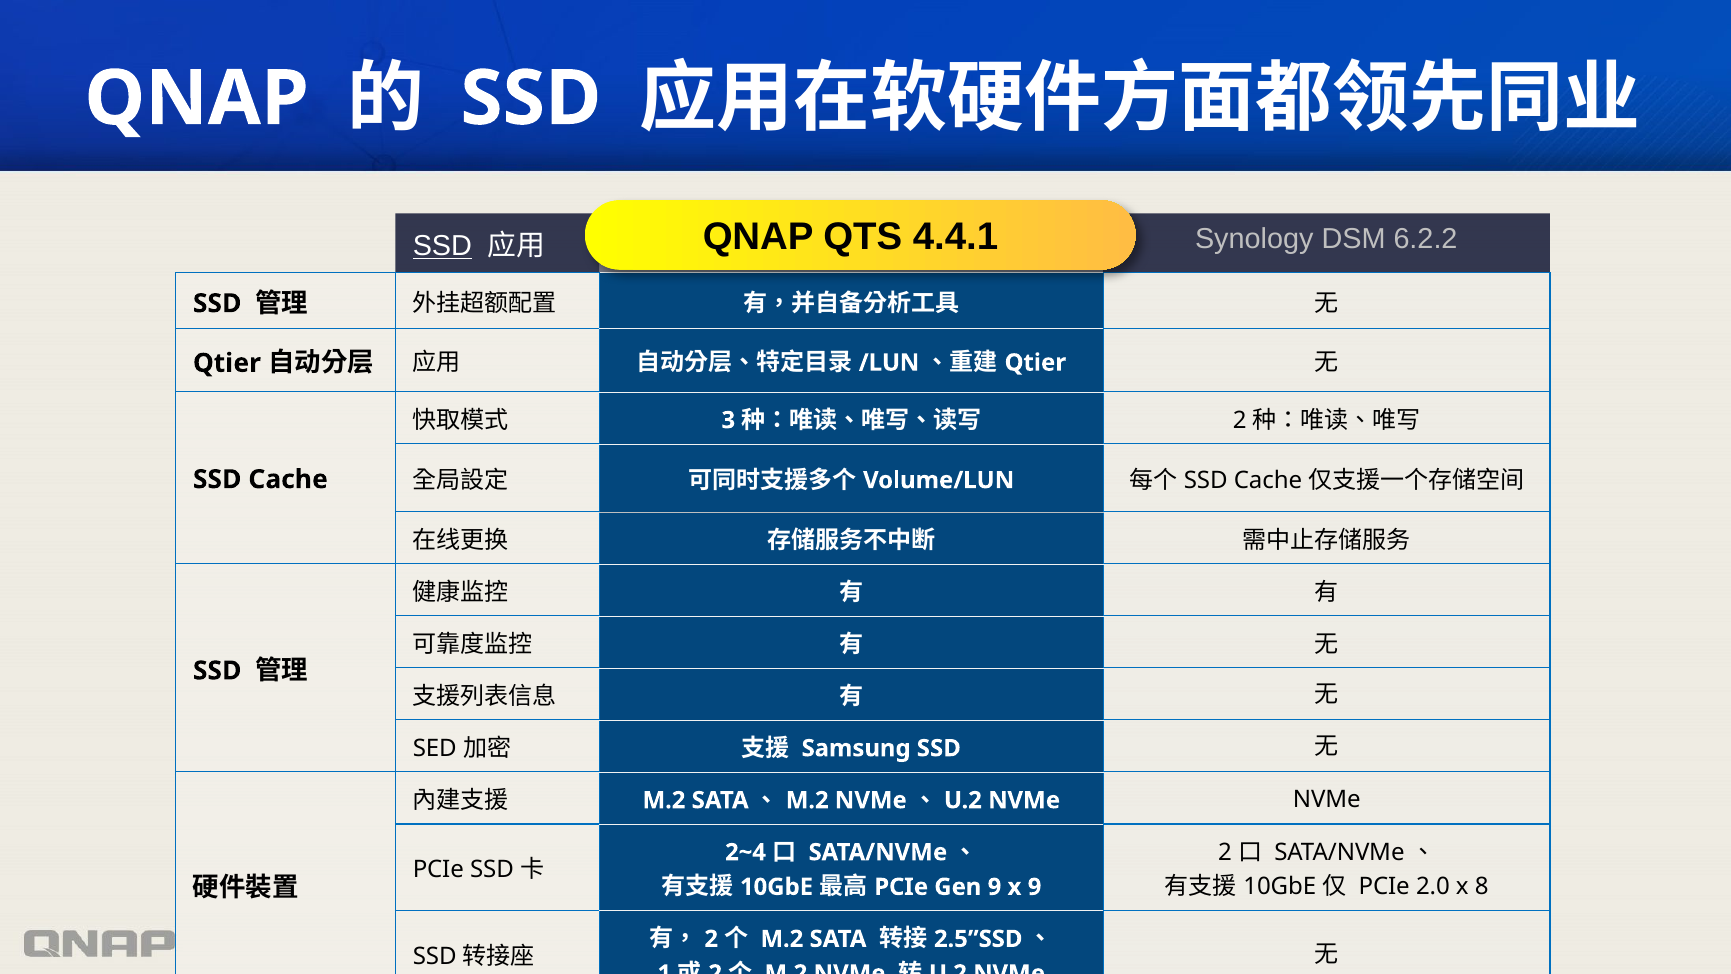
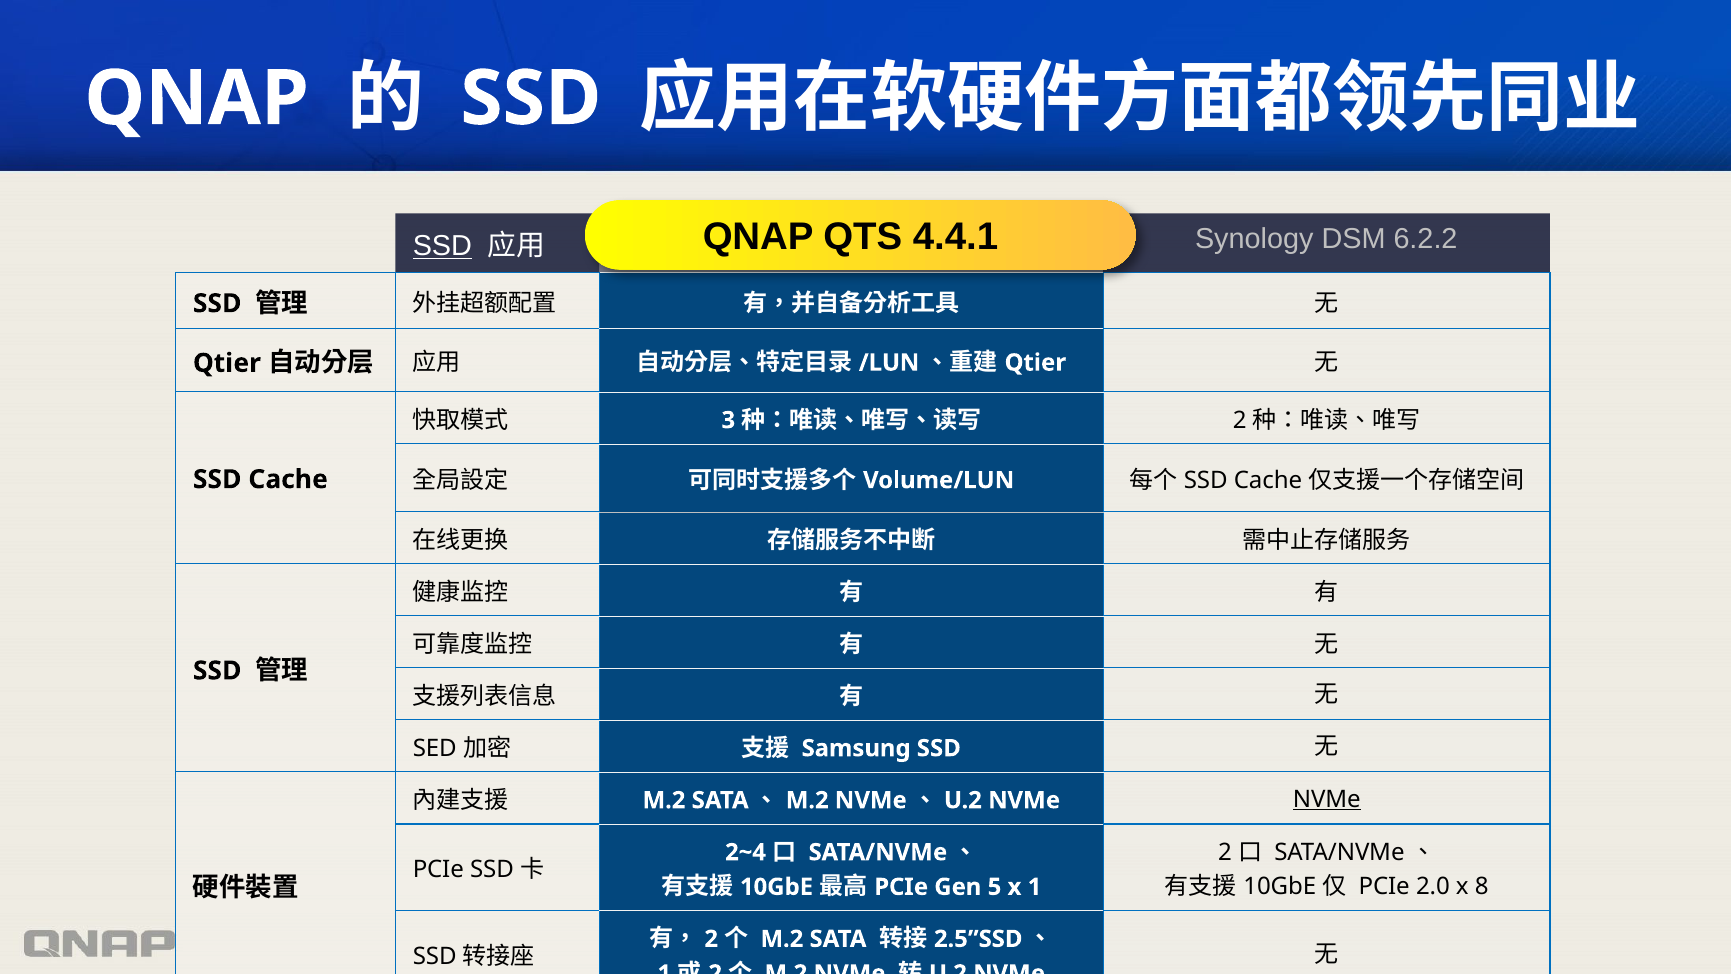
NVMe at (1327, 799) underline: none -> present
Gen 9: 9 -> 5
x 9: 9 -> 1
